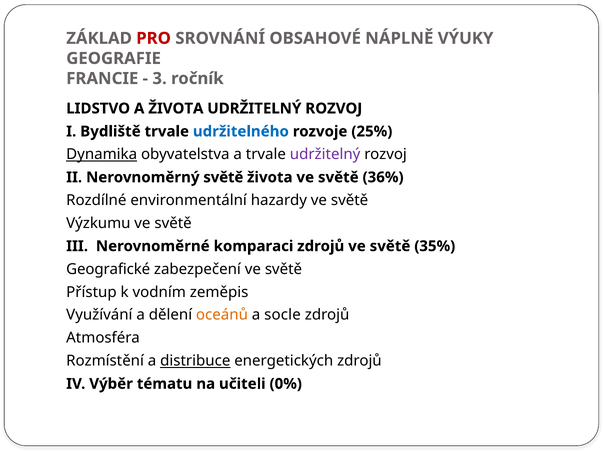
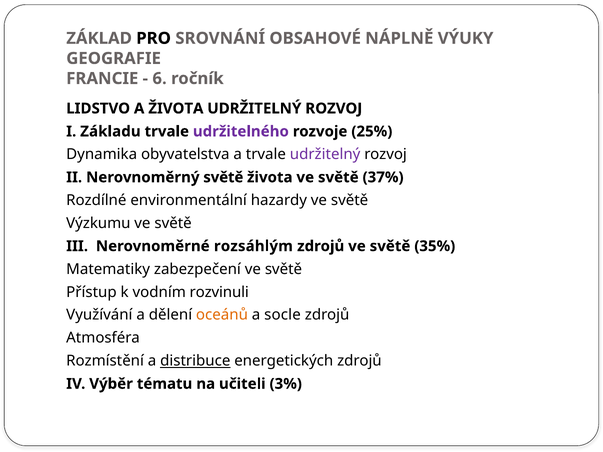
PRO colour: red -> black
3: 3 -> 6
Bydliště: Bydliště -> Základu
udržitelného colour: blue -> purple
Dynamika underline: present -> none
36%: 36% -> 37%
komparaci: komparaci -> rozsáhlým
Geografické: Geografické -> Matematiky
zeměpis: zeměpis -> rozvinuli
0%: 0% -> 3%
